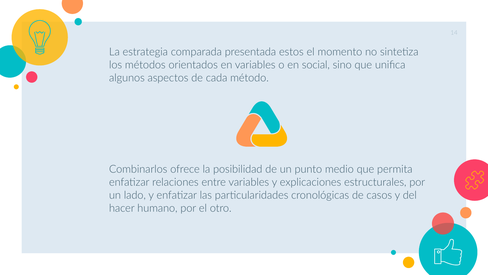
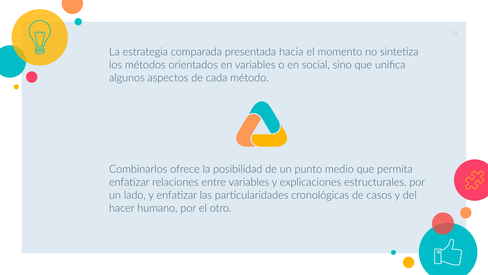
estos: estos -> hacia
